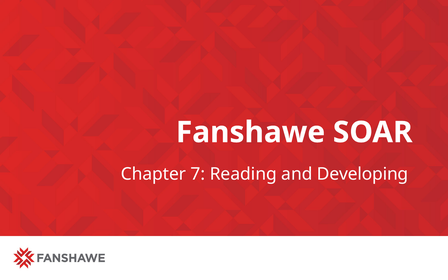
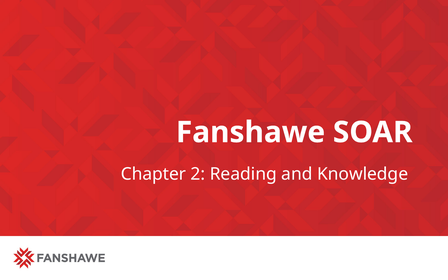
7: 7 -> 2
Developing: Developing -> Knowledge
